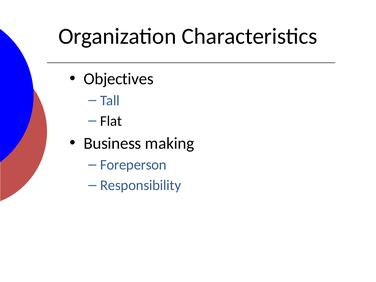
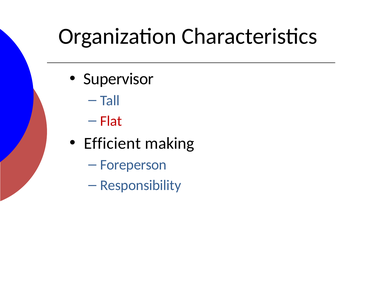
Objectives: Objectives -> Supervisor
Flat colour: black -> red
Business: Business -> Efficient
